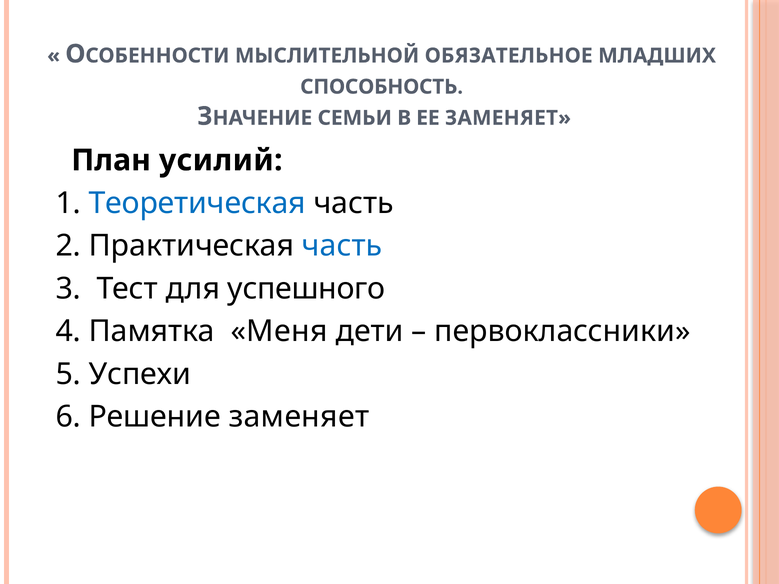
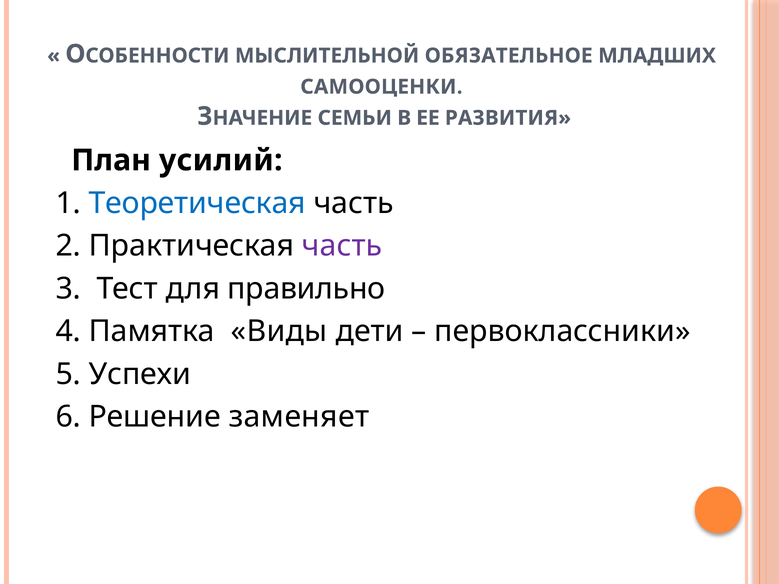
СПОСОБНОСТЬ: СПОСОБНОСТЬ -> САМООЦЕНКИ
ЕЕ ЗАМЕНЯЕТ: ЗАМЕНЯЕТ -> РАЗВИТИЯ
часть at (342, 246) colour: blue -> purple
успешного: успешного -> правильно
Меня: Меня -> Виды
